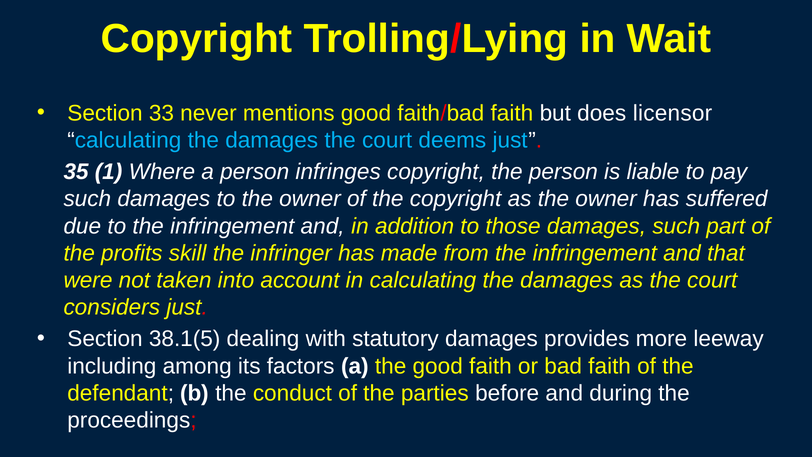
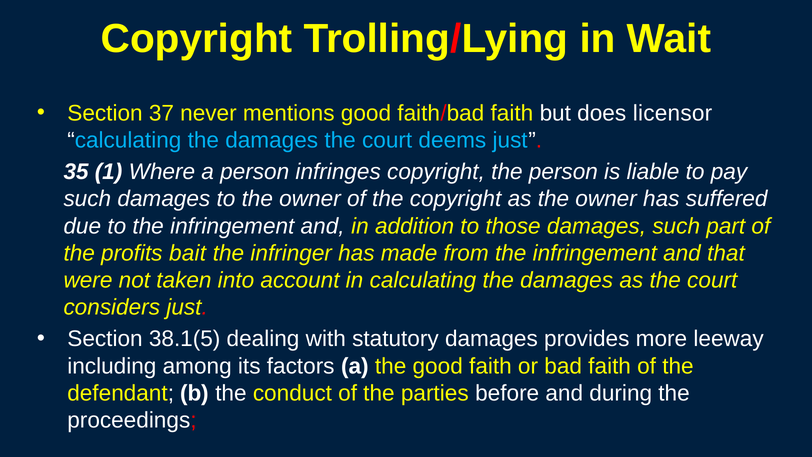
33: 33 -> 37
skill: skill -> bait
